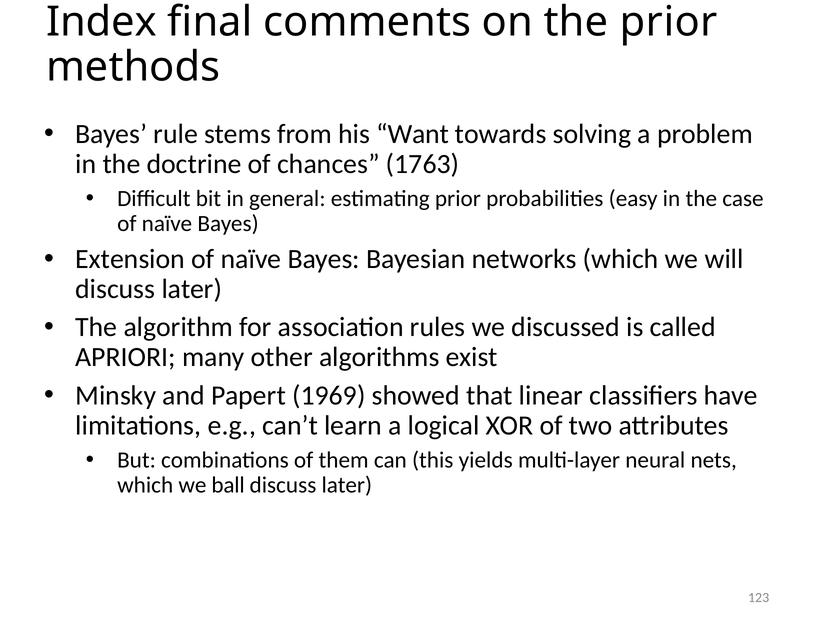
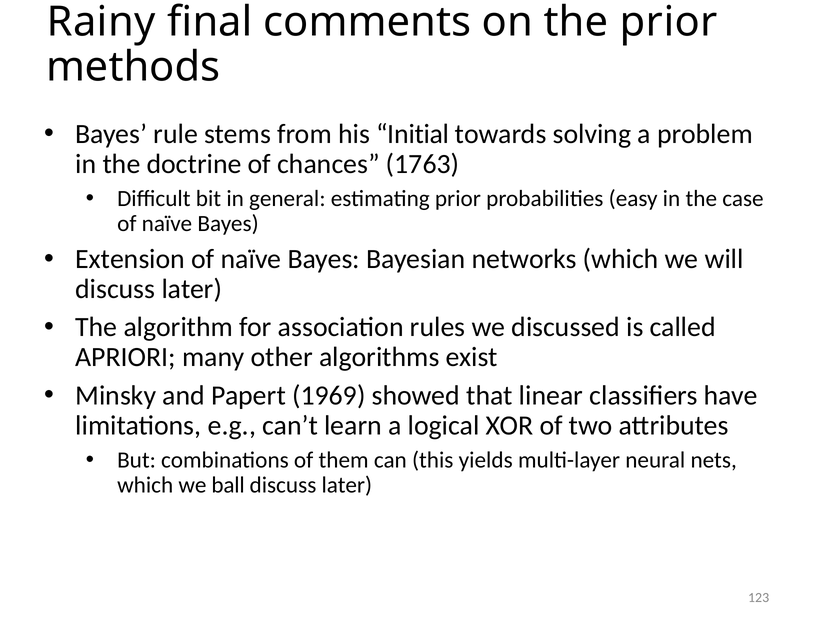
Index: Index -> Rainy
Want: Want -> Initial
